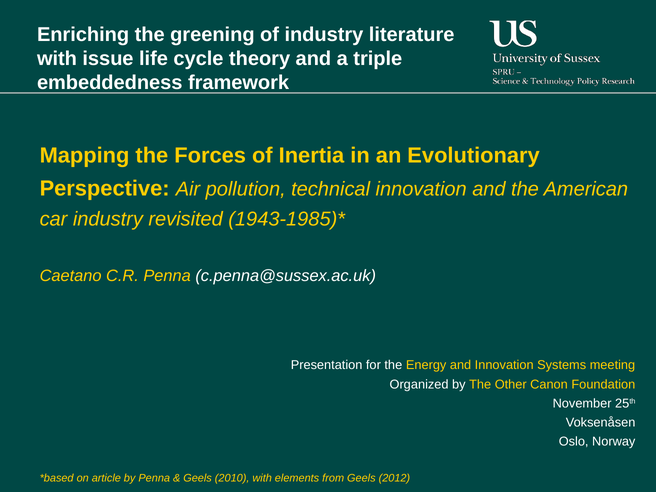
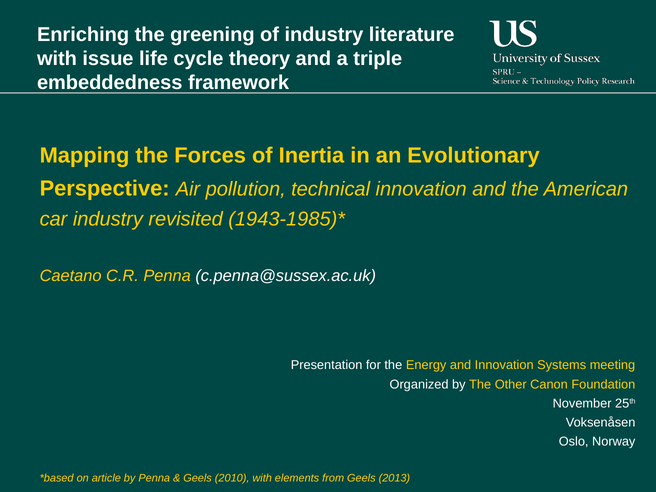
2012: 2012 -> 2013
